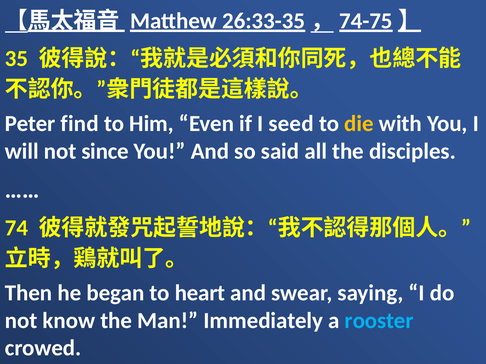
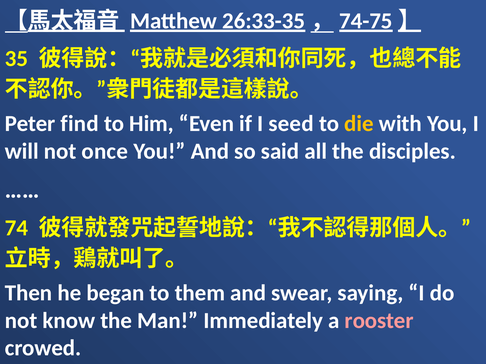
since: since -> once
heart: heart -> them
rooster colour: light blue -> pink
